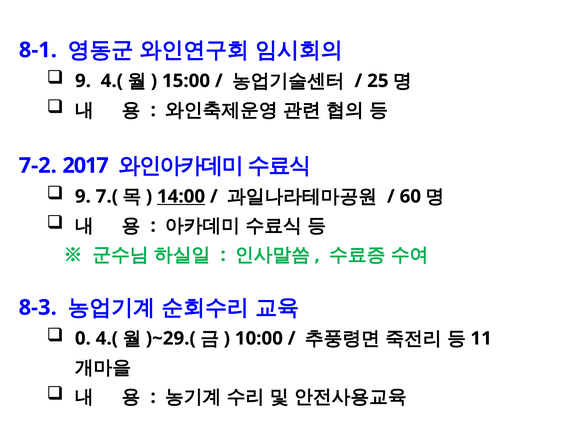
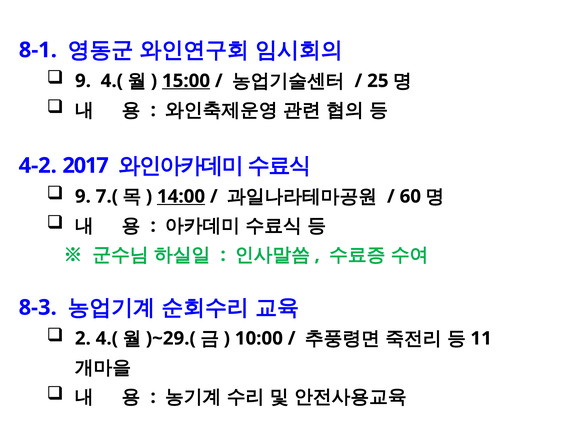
15:00 underline: none -> present
7-2: 7-2 -> 4-2
0: 0 -> 2
